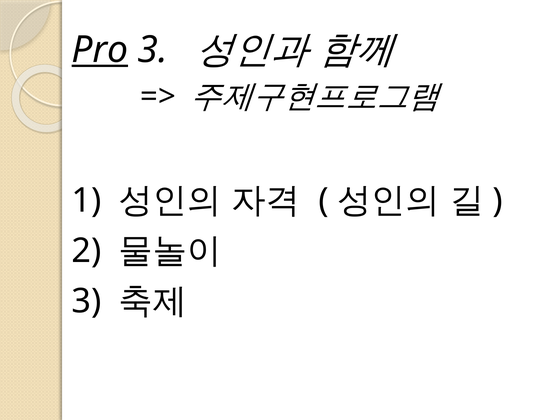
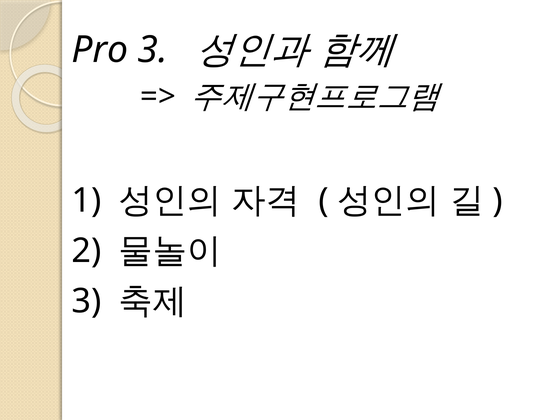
Pro underline: present -> none
